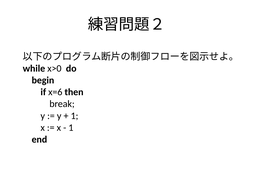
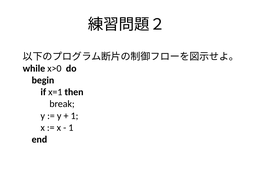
x=6: x=6 -> x=1
